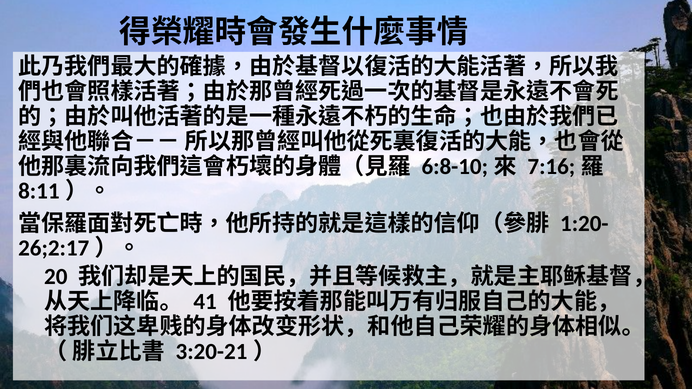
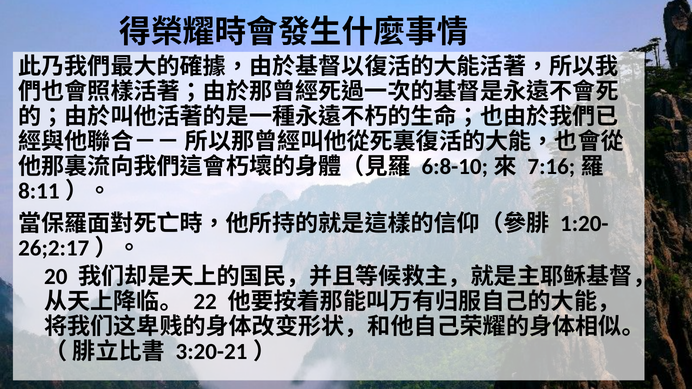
41: 41 -> 22
